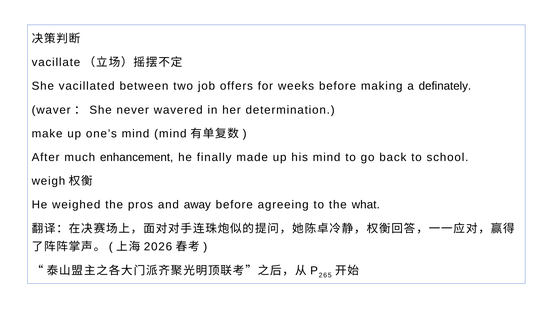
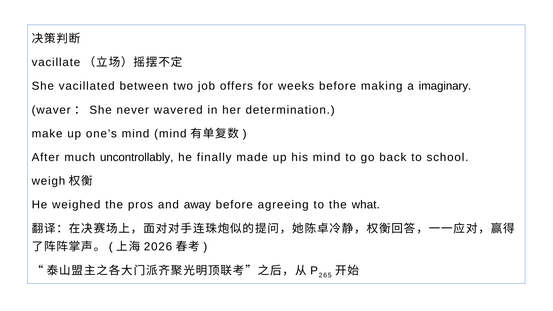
definately: definately -> imaginary
enhancement: enhancement -> uncontrollably
